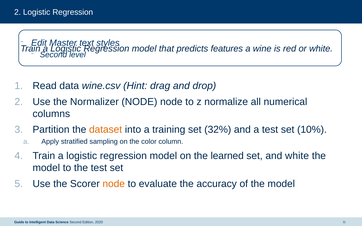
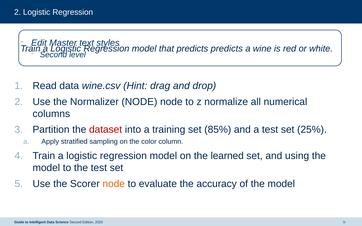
predicts features: features -> predicts
dataset colour: orange -> red
32%: 32% -> 85%
10%: 10% -> 25%
and white: white -> using
